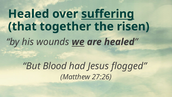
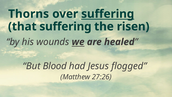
Healed at (29, 14): Healed -> Thorns
that together: together -> suffering
